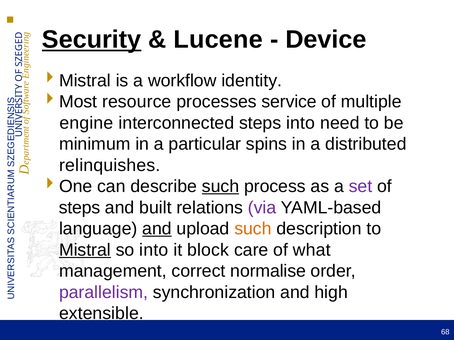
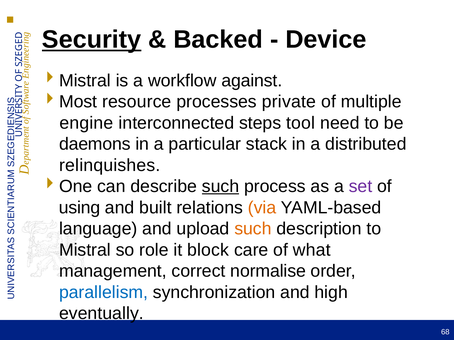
Lucene: Lucene -> Backed
identity: identity -> against
service: service -> private
steps into: into -> tool
minimum: minimum -> daemons
spins: spins -> stack
steps at (80, 208): steps -> using
via colour: purple -> orange
and at (157, 229) underline: present -> none
Mistral underline: present -> none
so into: into -> role
parallelism colour: purple -> blue
extensible: extensible -> eventually
